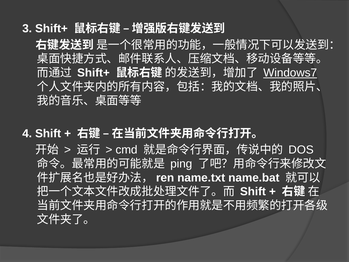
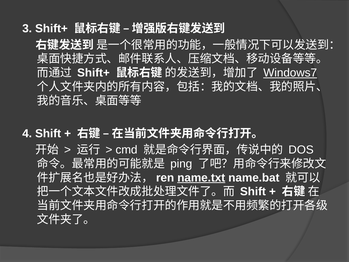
name.txt underline: none -> present
